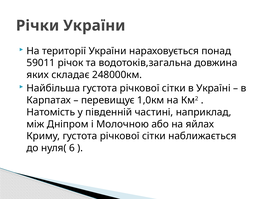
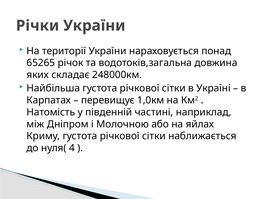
59011: 59011 -> 65265
6: 6 -> 4
